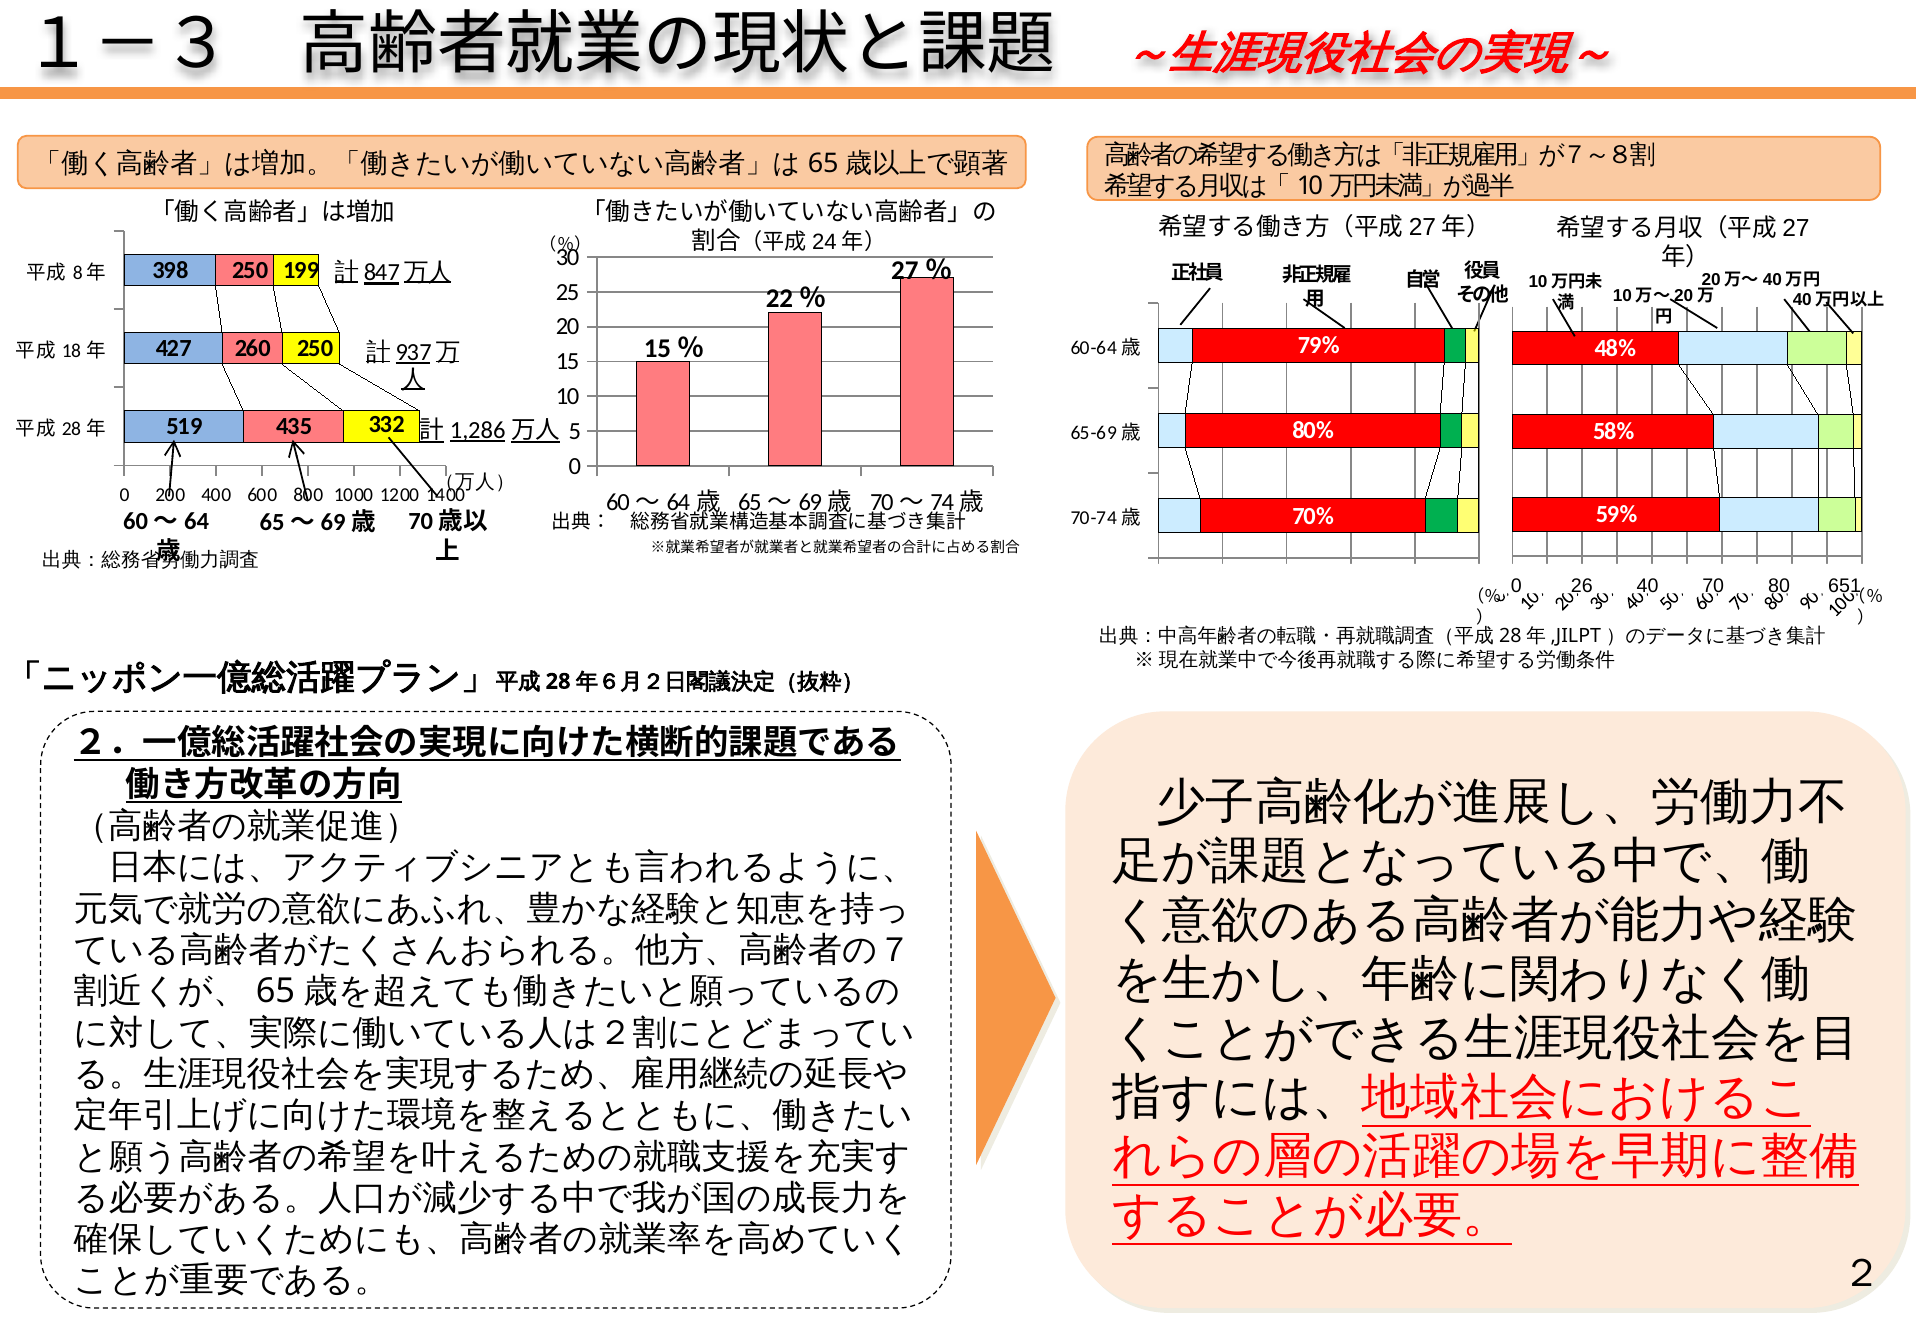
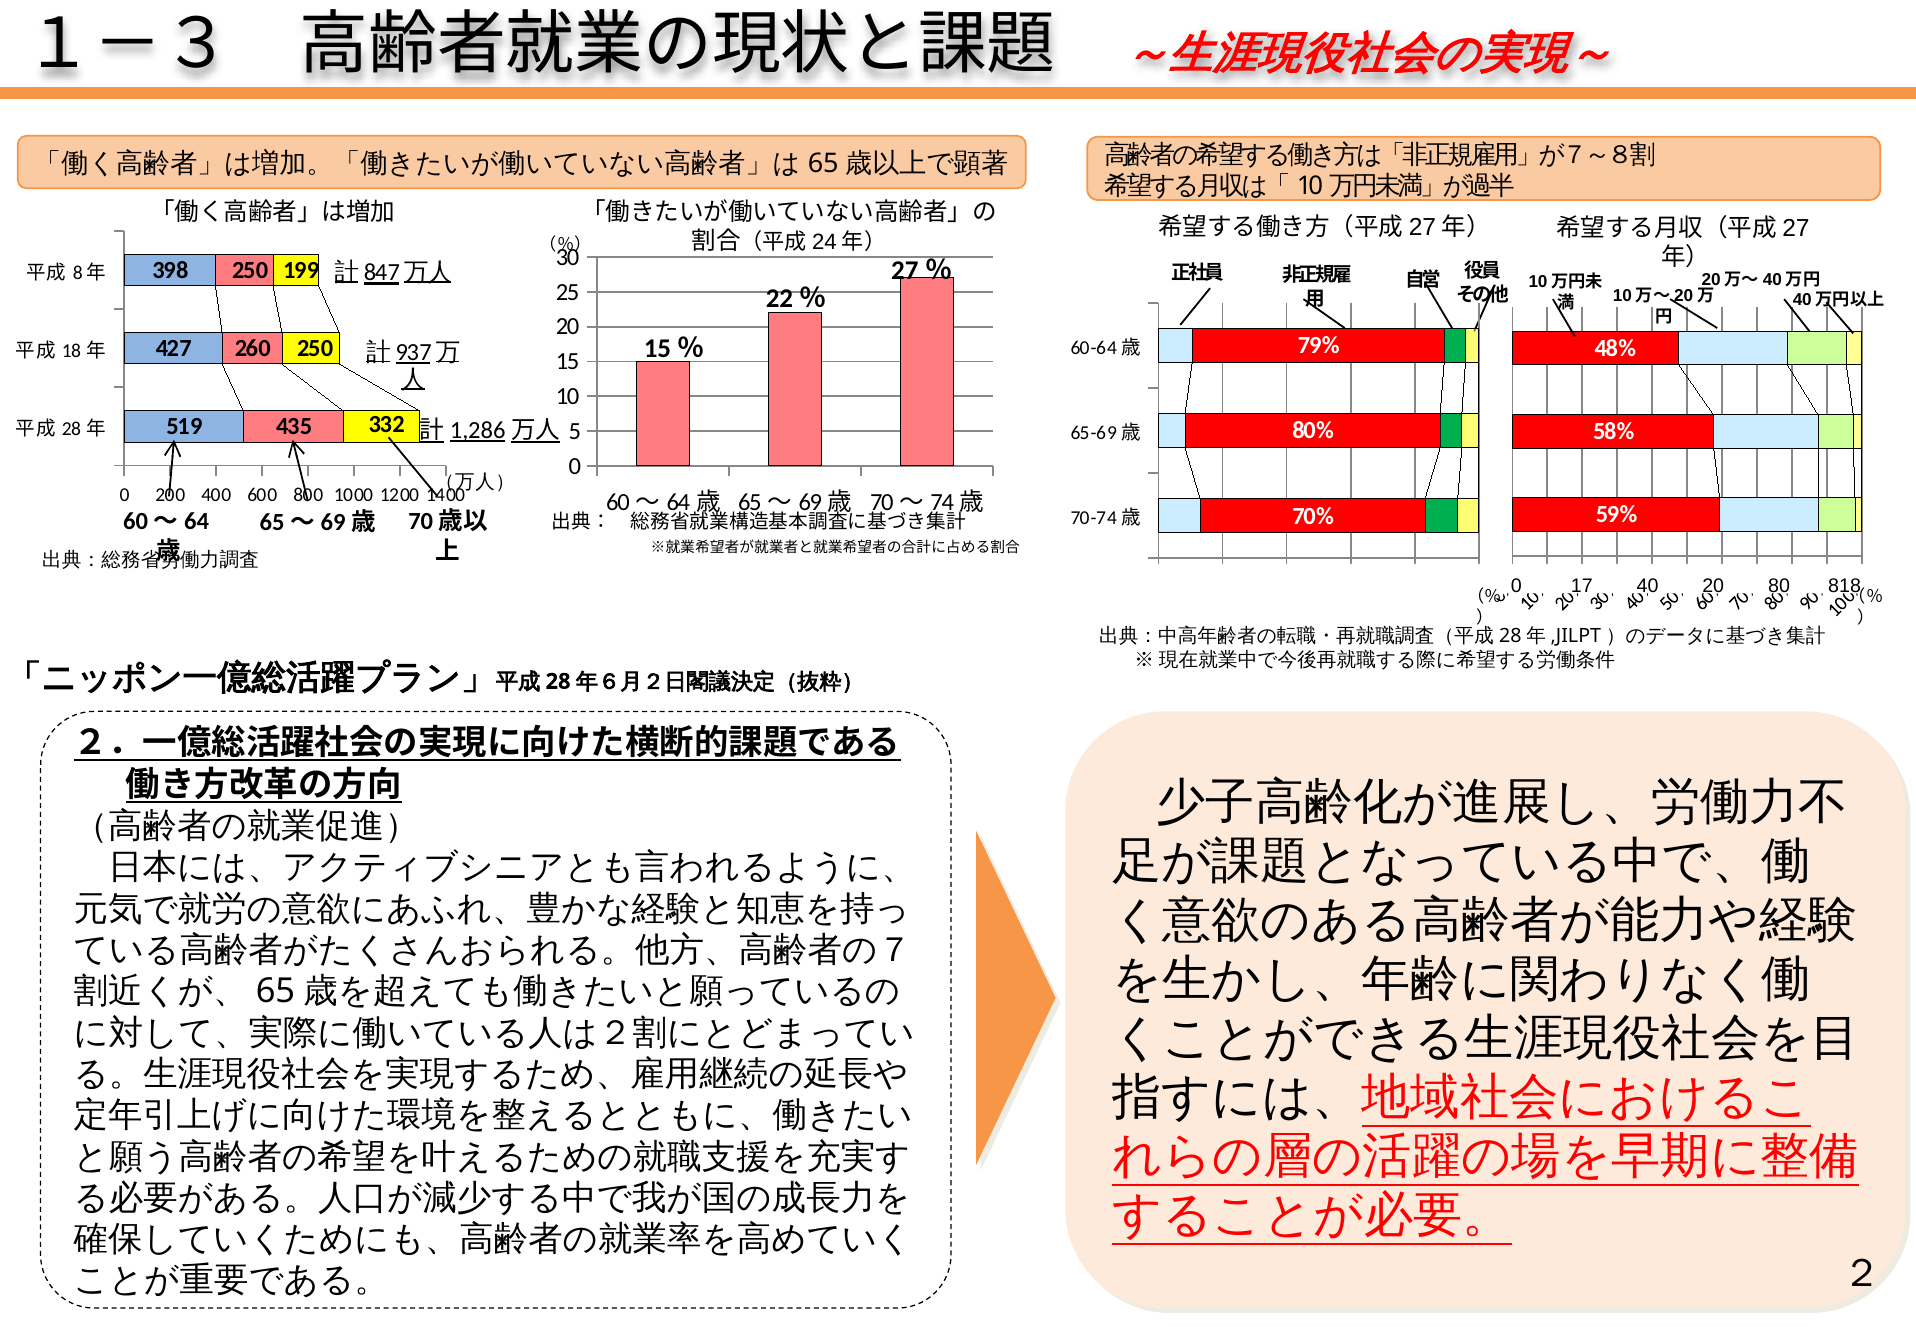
26: 26 -> 17
40 70: 70 -> 20
651: 651 -> 818
